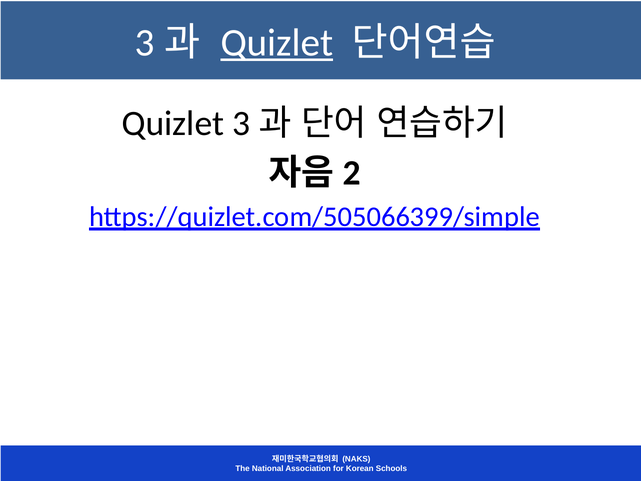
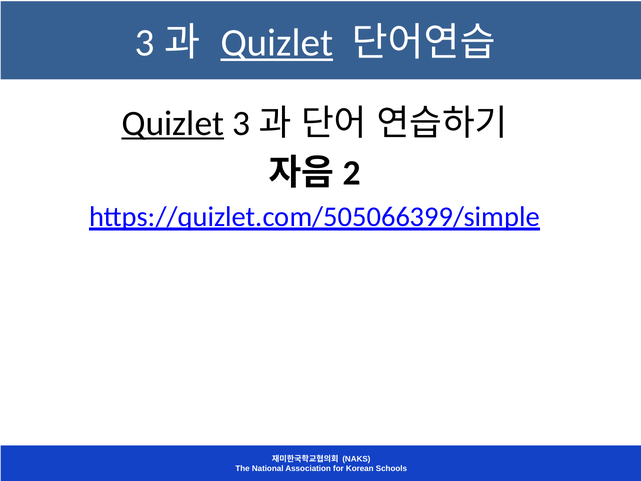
Quizlet at (173, 123) underline: none -> present
